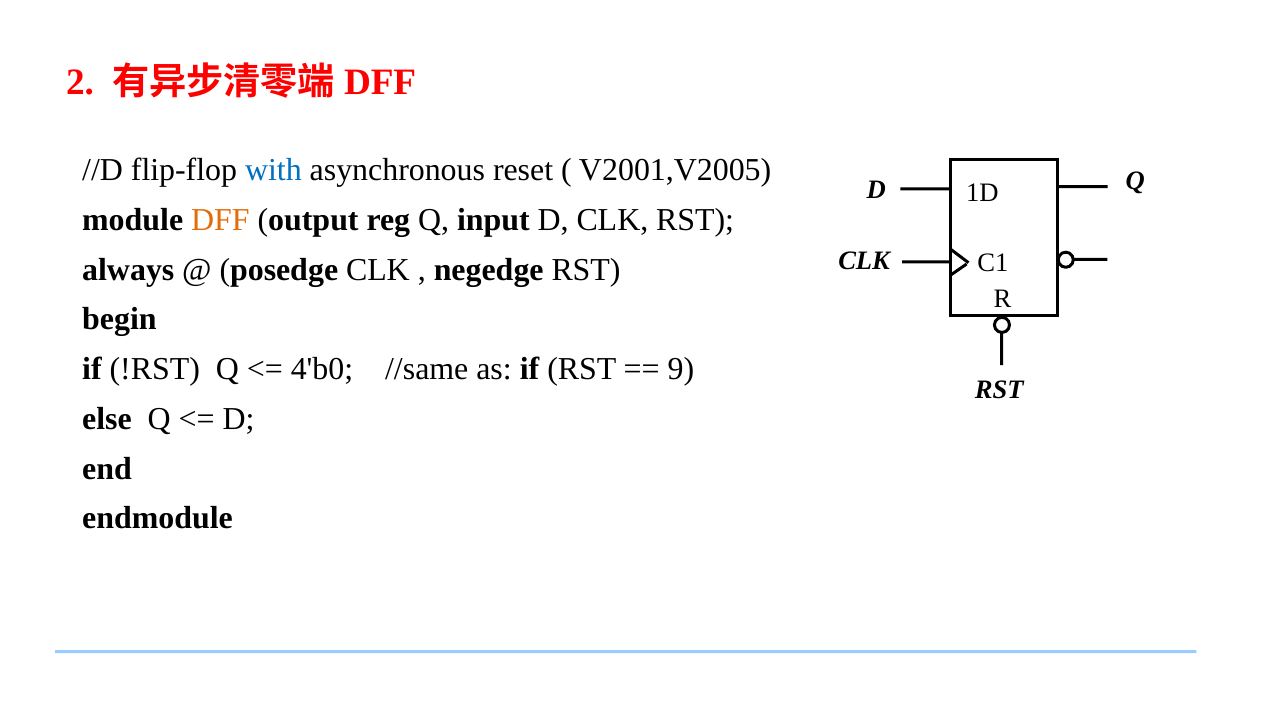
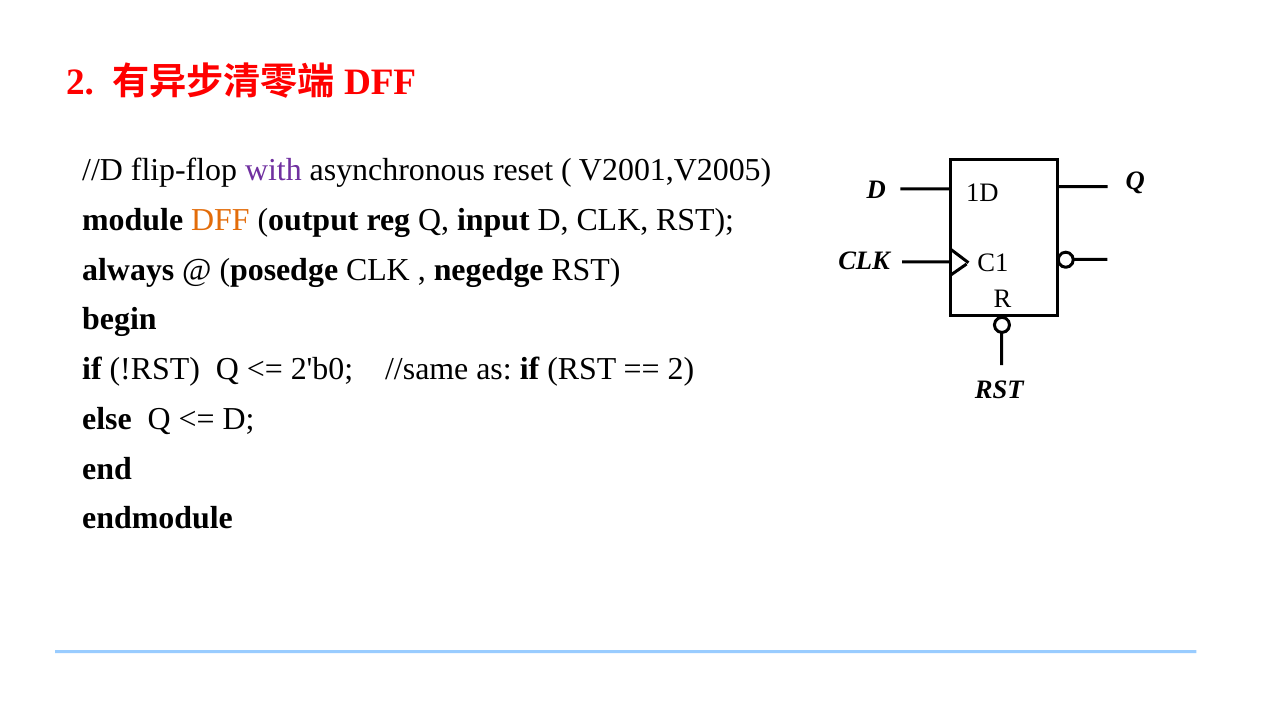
with colour: blue -> purple
4'b0: 4'b0 -> 2'b0
9 at (681, 369): 9 -> 2
